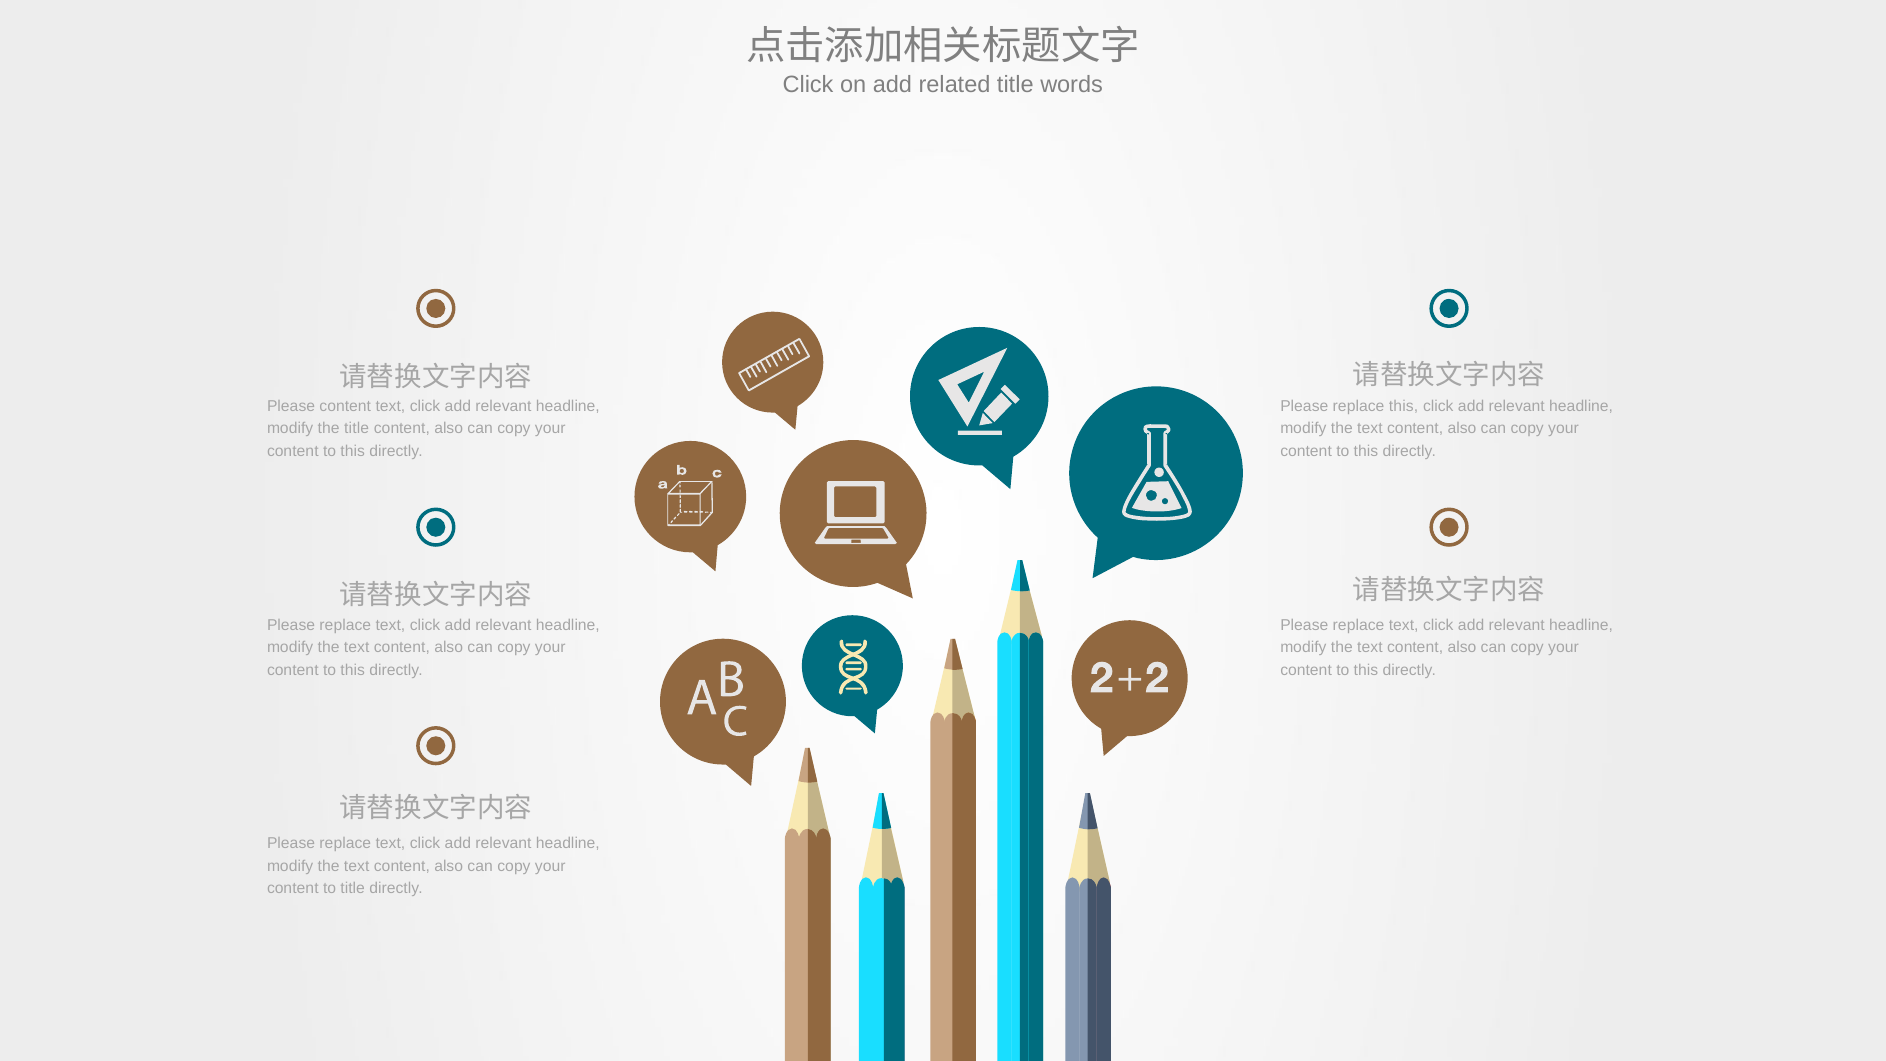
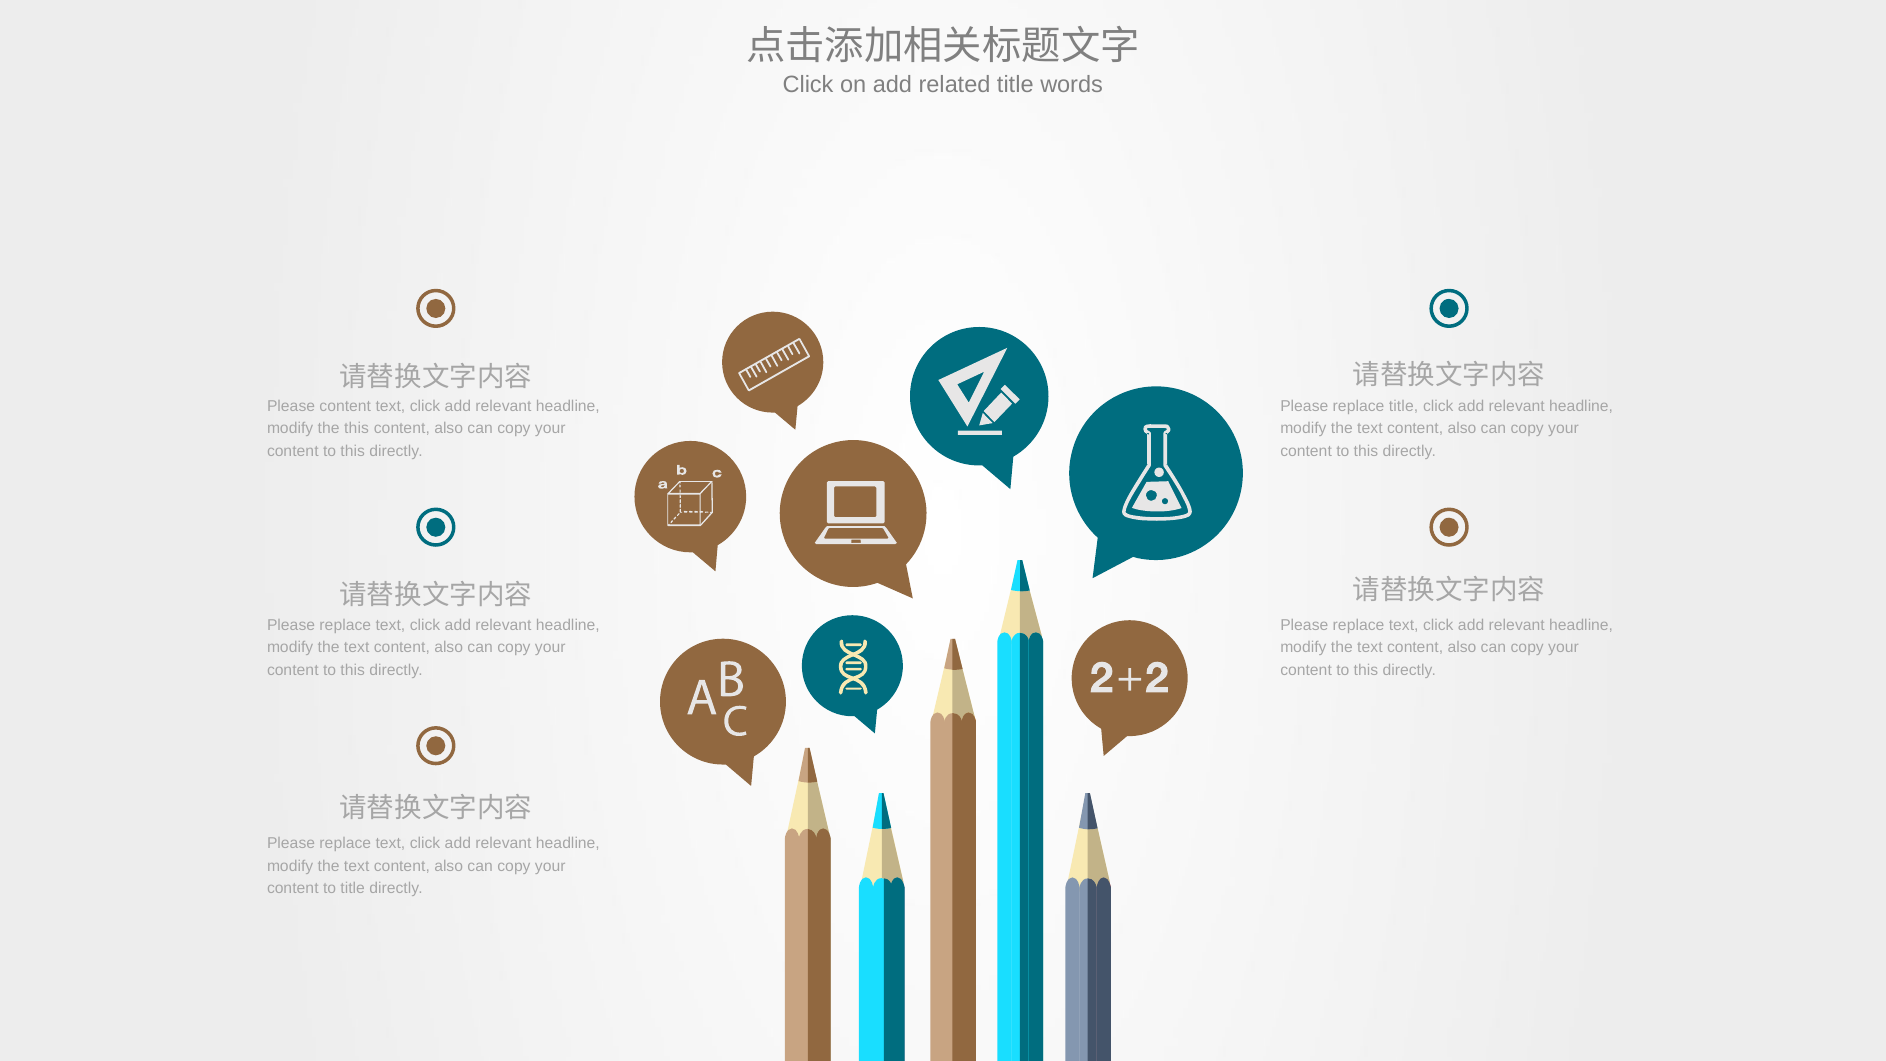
replace this: this -> title
the title: title -> this
